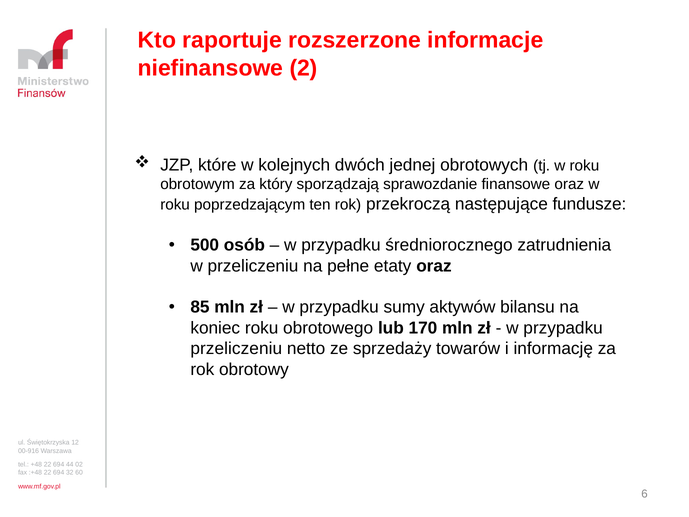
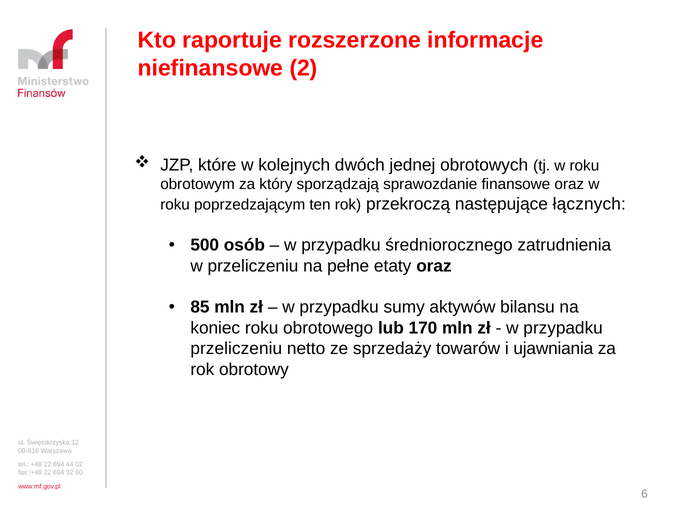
fundusze: fundusze -> łącznych
informację: informację -> ujawniania
